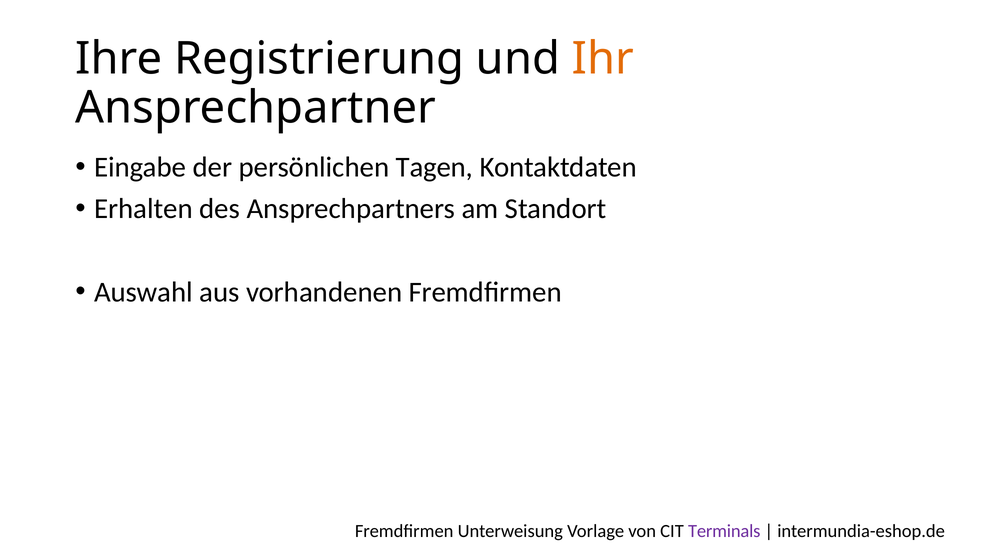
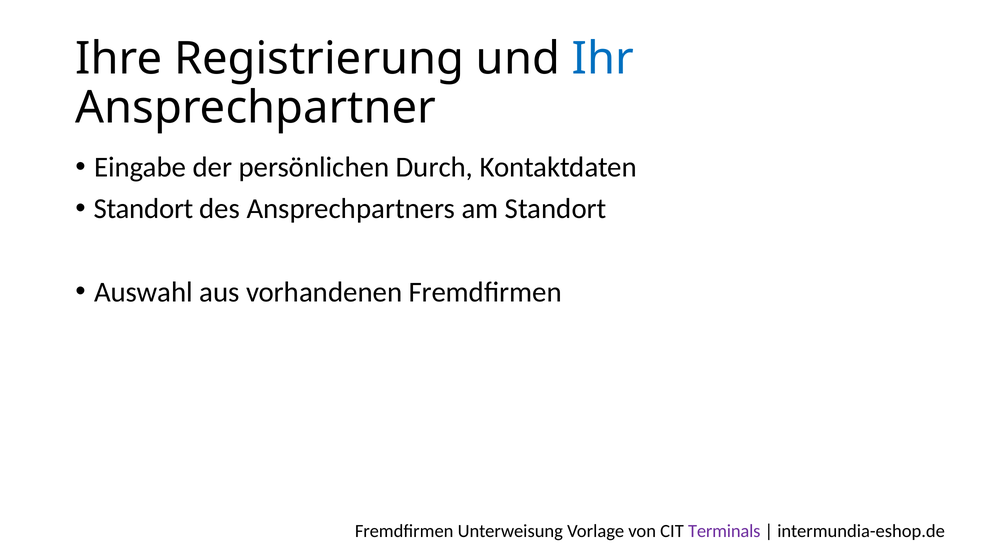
Ihr colour: orange -> blue
Tagen: Tagen -> Durch
Erhalten at (143, 209): Erhalten -> Standort
